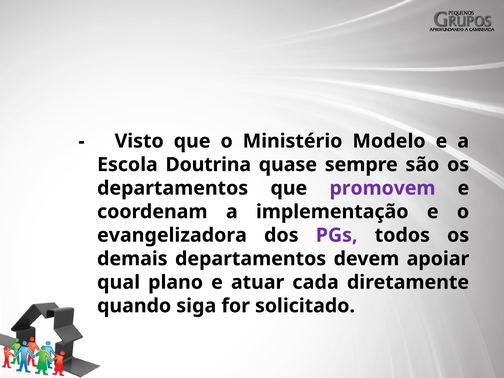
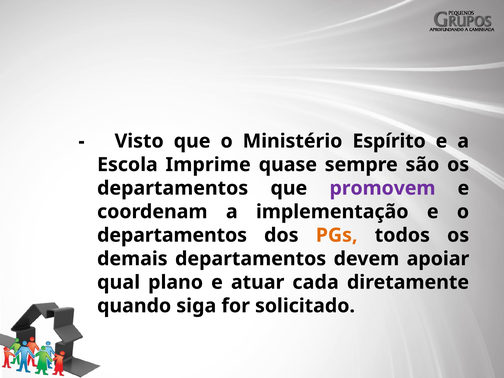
Modelo: Modelo -> Espírito
Doutrina: Doutrina -> Imprime
evangelizadora at (172, 235): evangelizadora -> departamentos
PGs colour: purple -> orange
